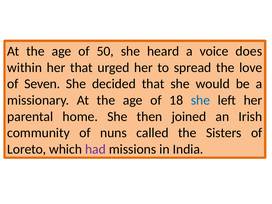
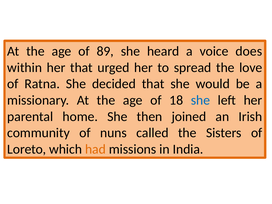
50: 50 -> 89
Seven: Seven -> Ratna
had colour: purple -> orange
